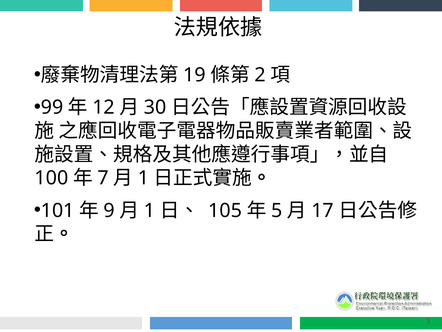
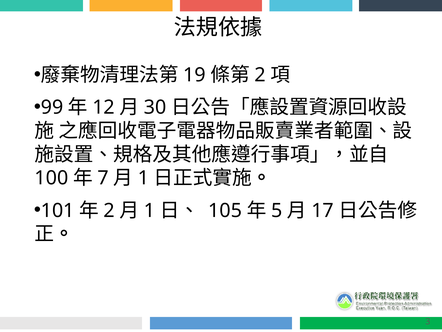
9 at (109, 210): 9 -> 2
